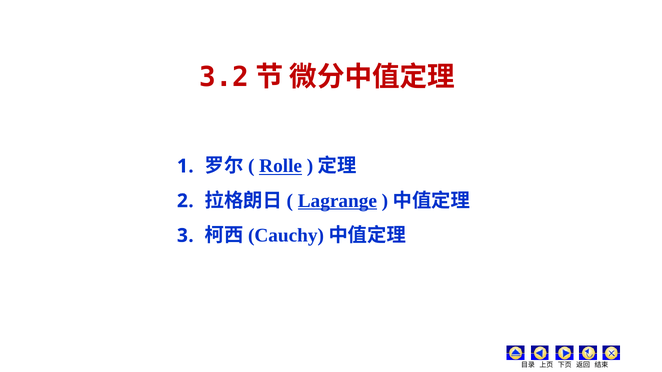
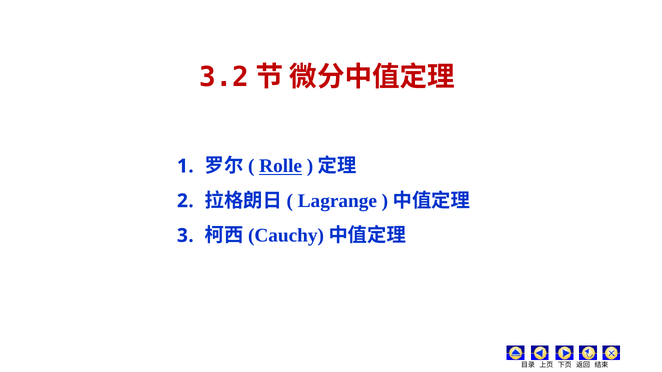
Lagrange underline: present -> none
